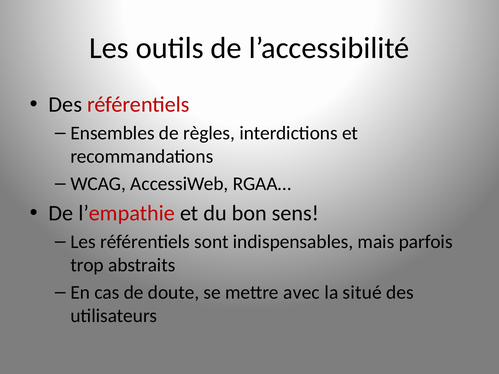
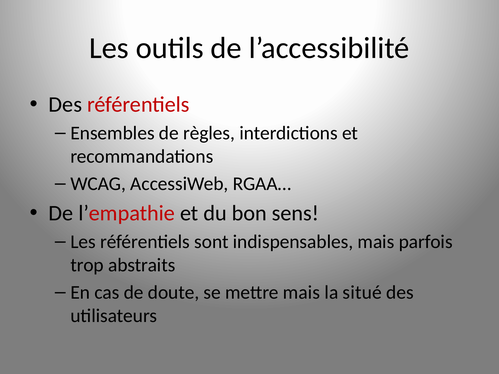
mettre avec: avec -> mais
